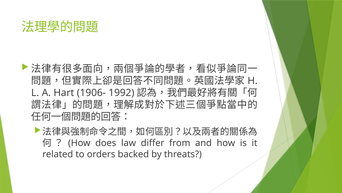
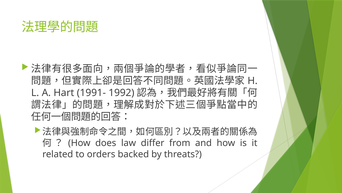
1906-: 1906- -> 1991-
